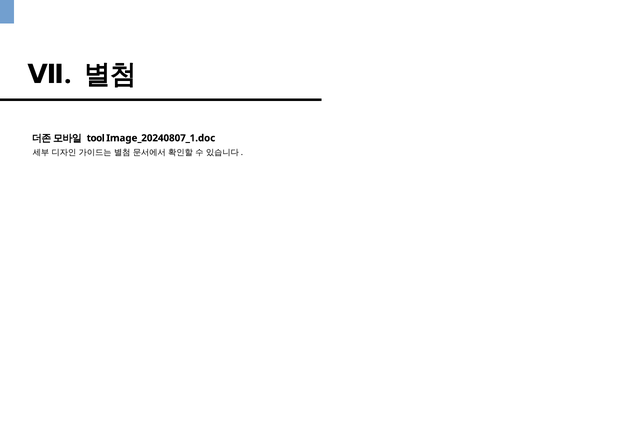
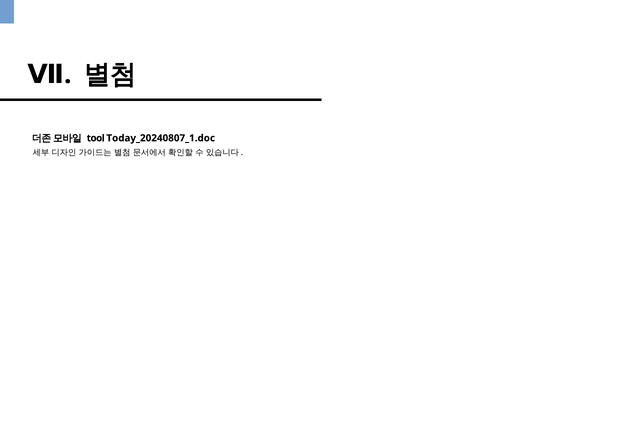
Image_20240807_1.doc: Image_20240807_1.doc -> Today_20240807_1.doc
